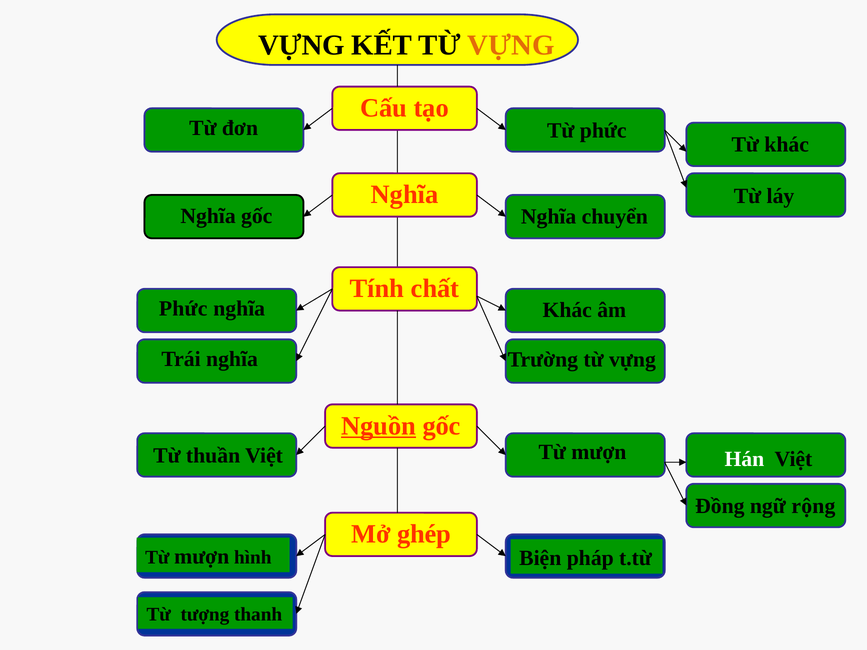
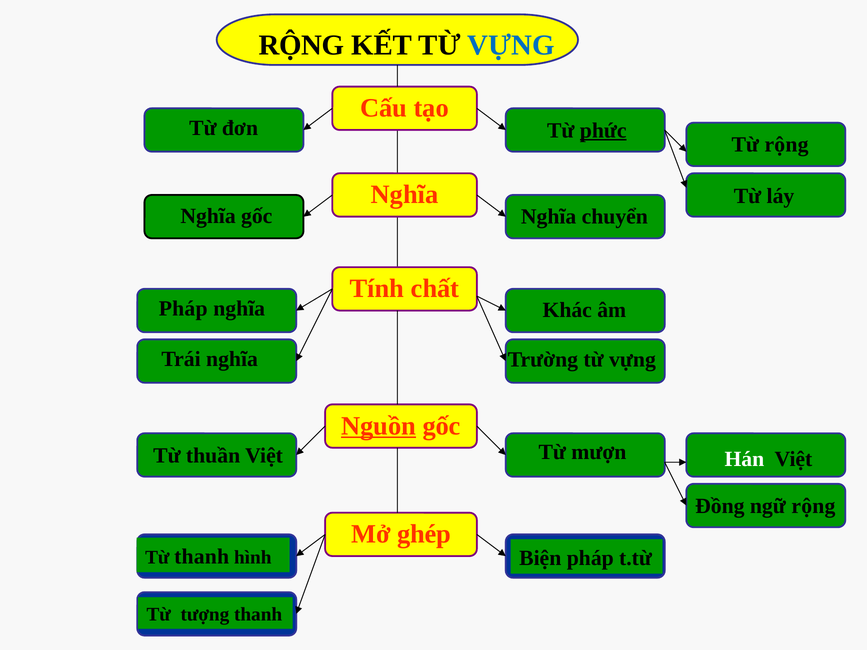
VỰNG at (302, 45): VỰNG -> RỘNG
VỰNG at (511, 45) colour: orange -> blue
phức at (603, 130) underline: none -> present
Từ khác: khác -> rộng
Phức at (183, 309): Phức -> Pháp
mượn at (202, 557): mượn -> thanh
